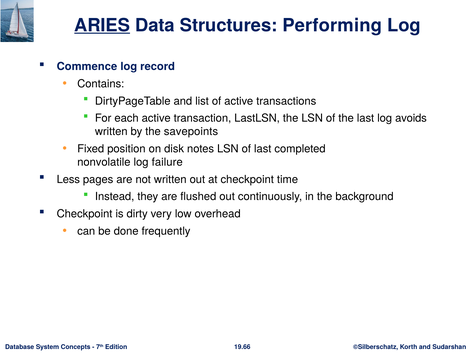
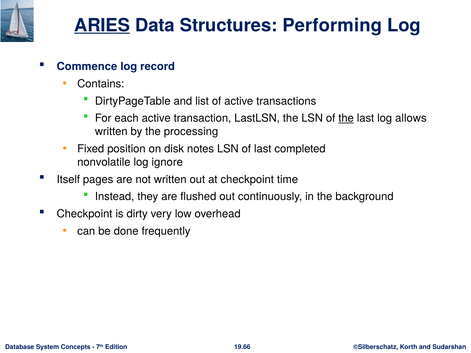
the at (346, 118) underline: none -> present
avoids: avoids -> allows
savepoints: savepoints -> processing
failure: failure -> ignore
Less: Less -> Itself
